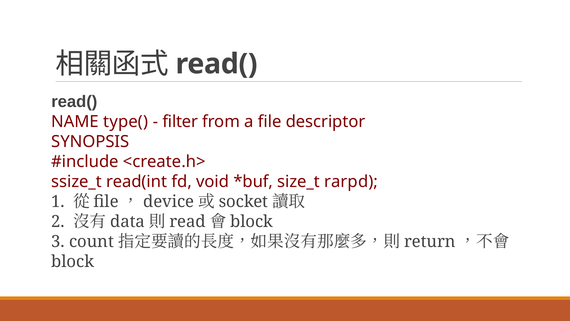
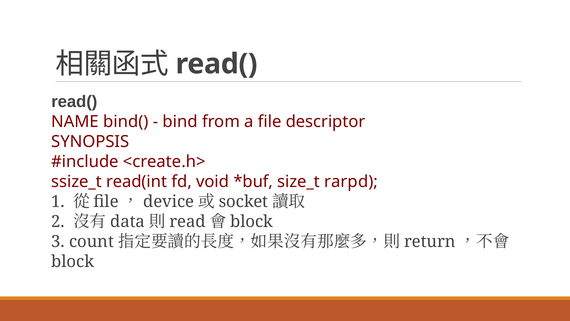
type(: type( -> bind(
filter: filter -> bind
